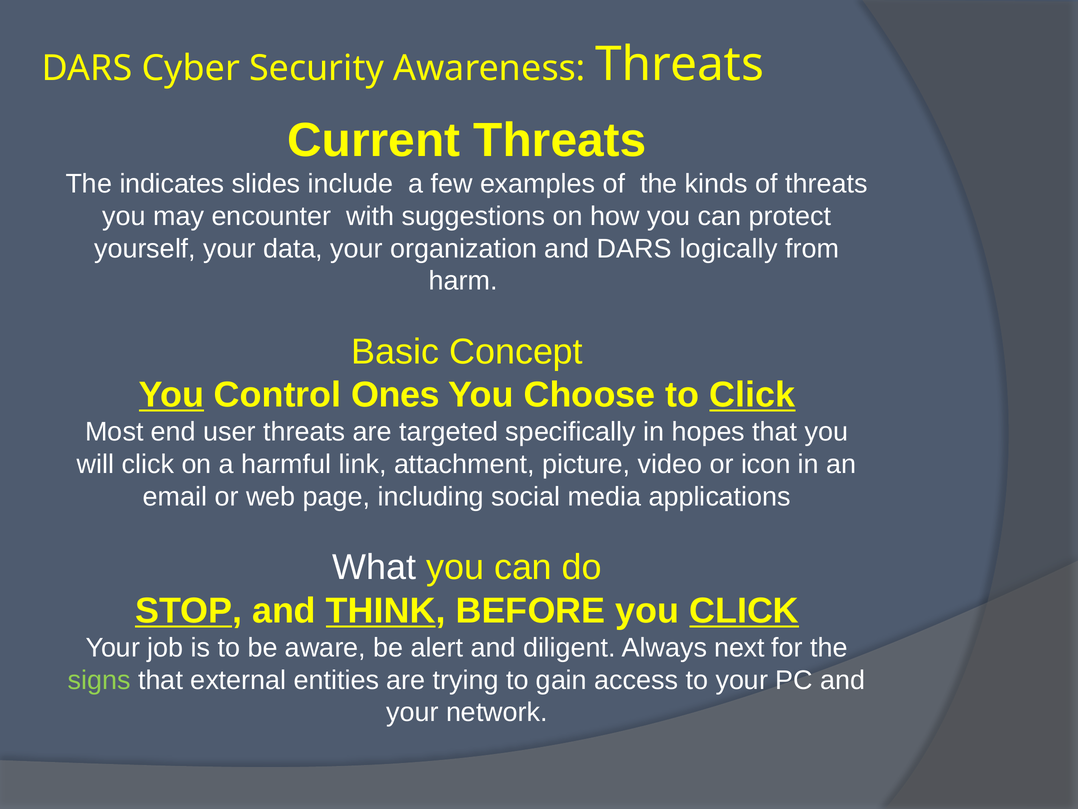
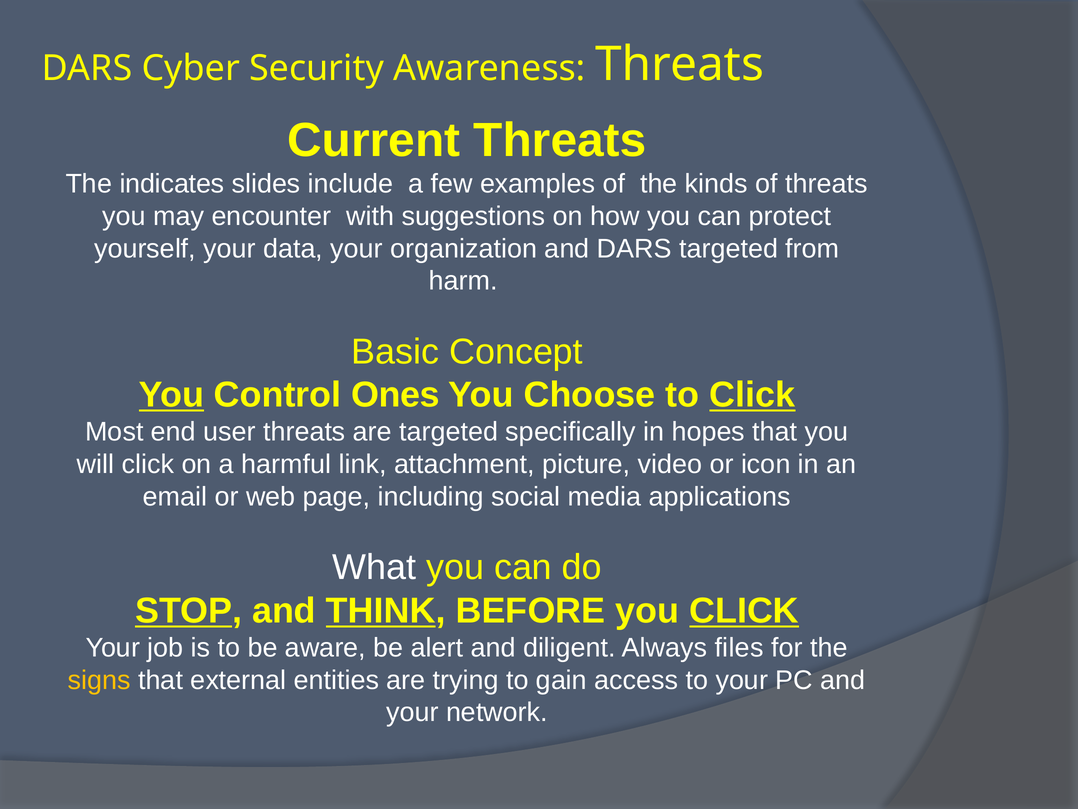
DARS logically: logically -> targeted
next: next -> files
signs colour: light green -> yellow
